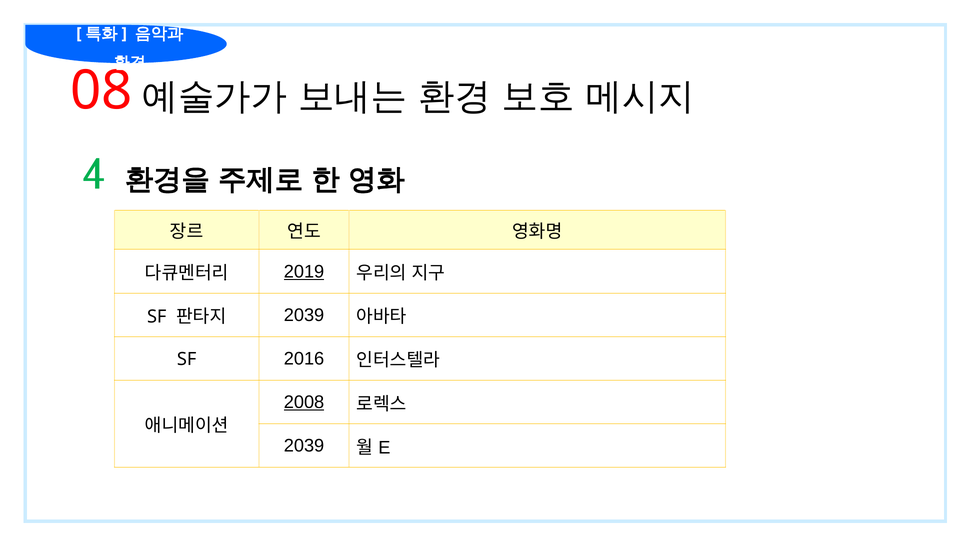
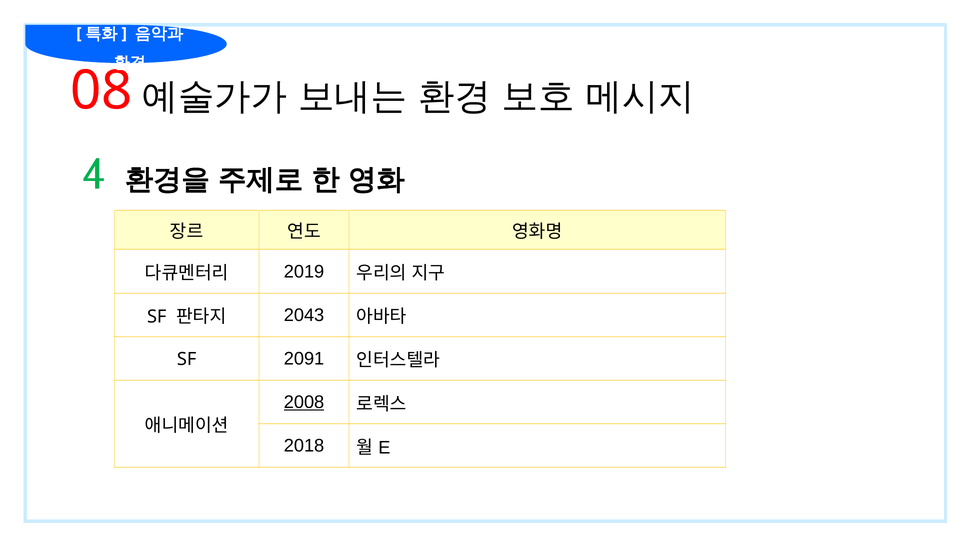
2019 underline: present -> none
2039 at (304, 315): 2039 -> 2043
2016: 2016 -> 2091
2039 at (304, 446): 2039 -> 2018
